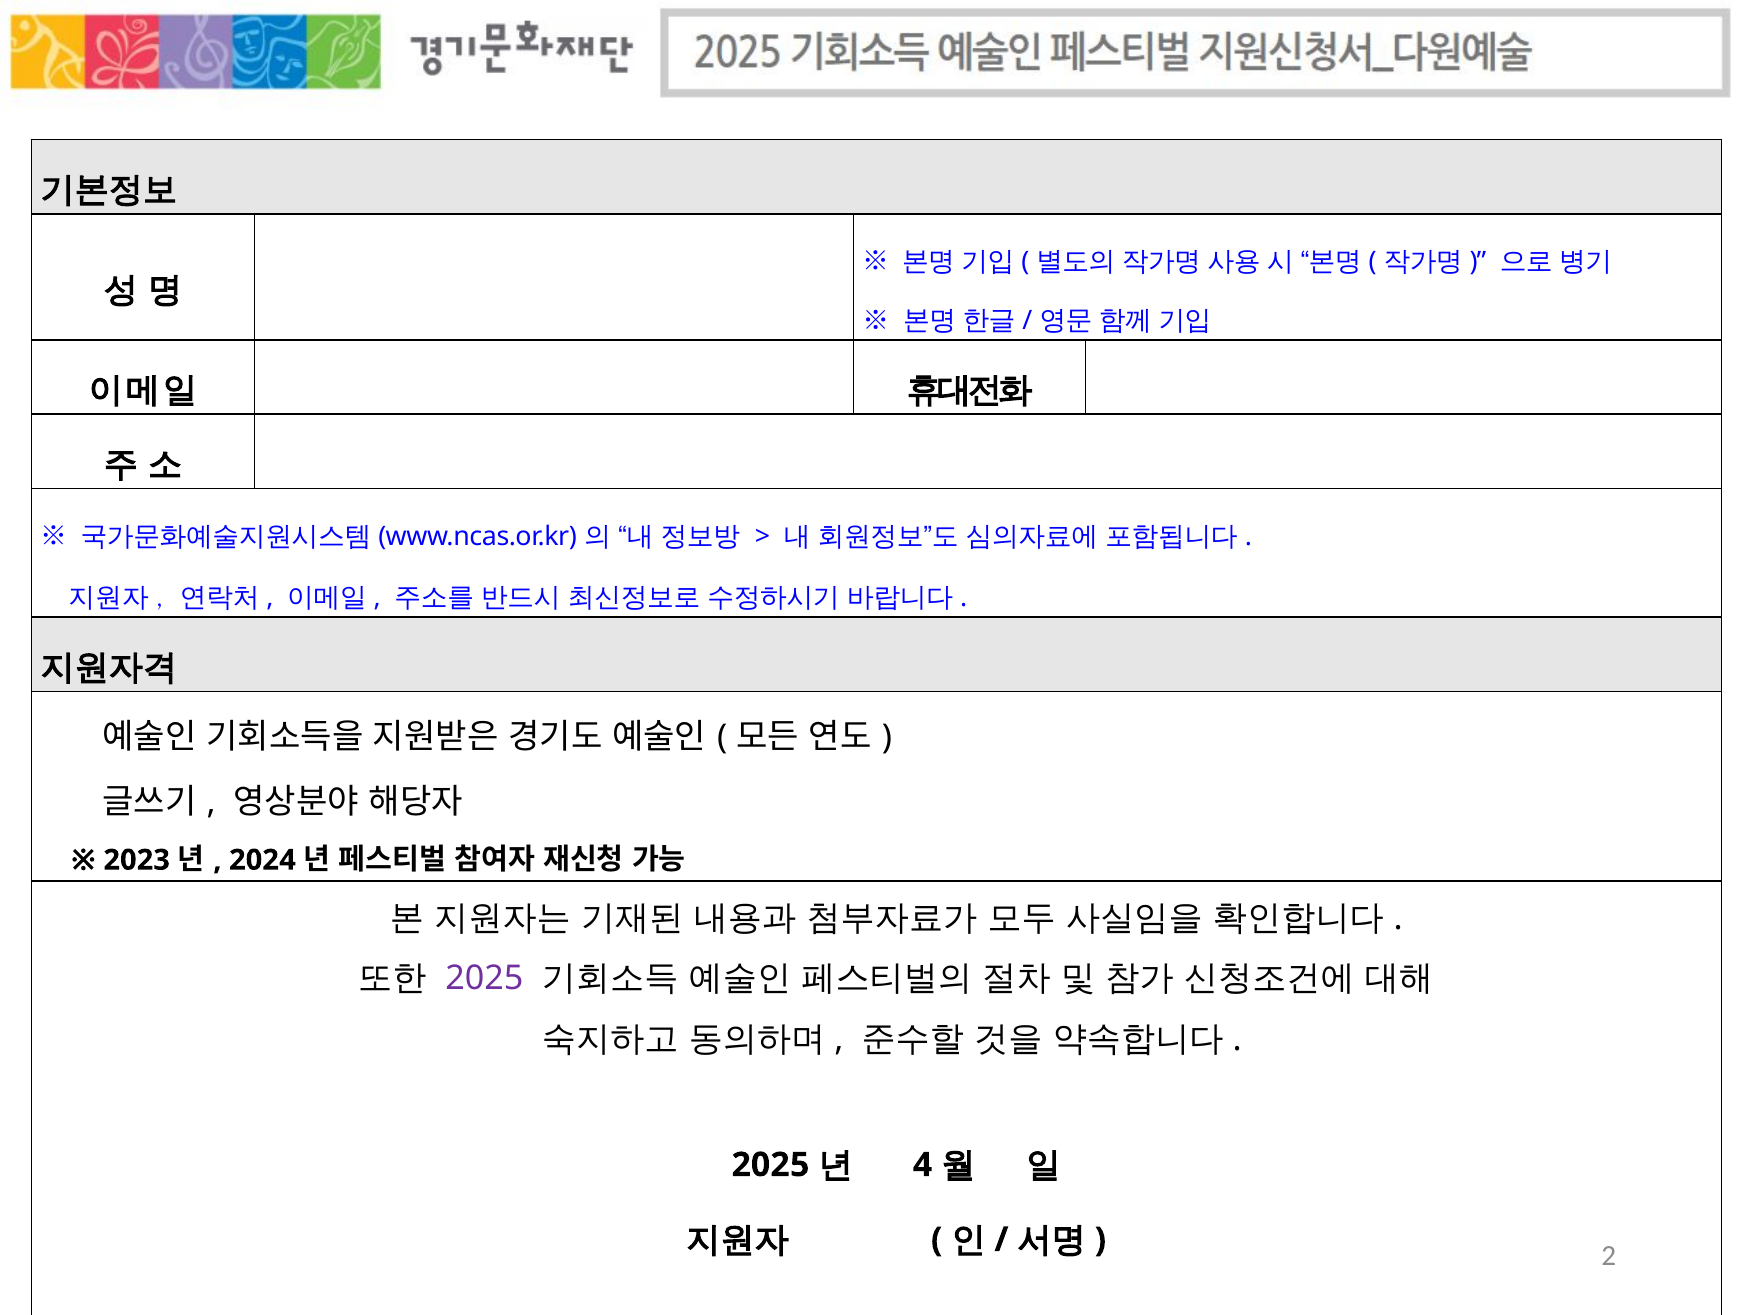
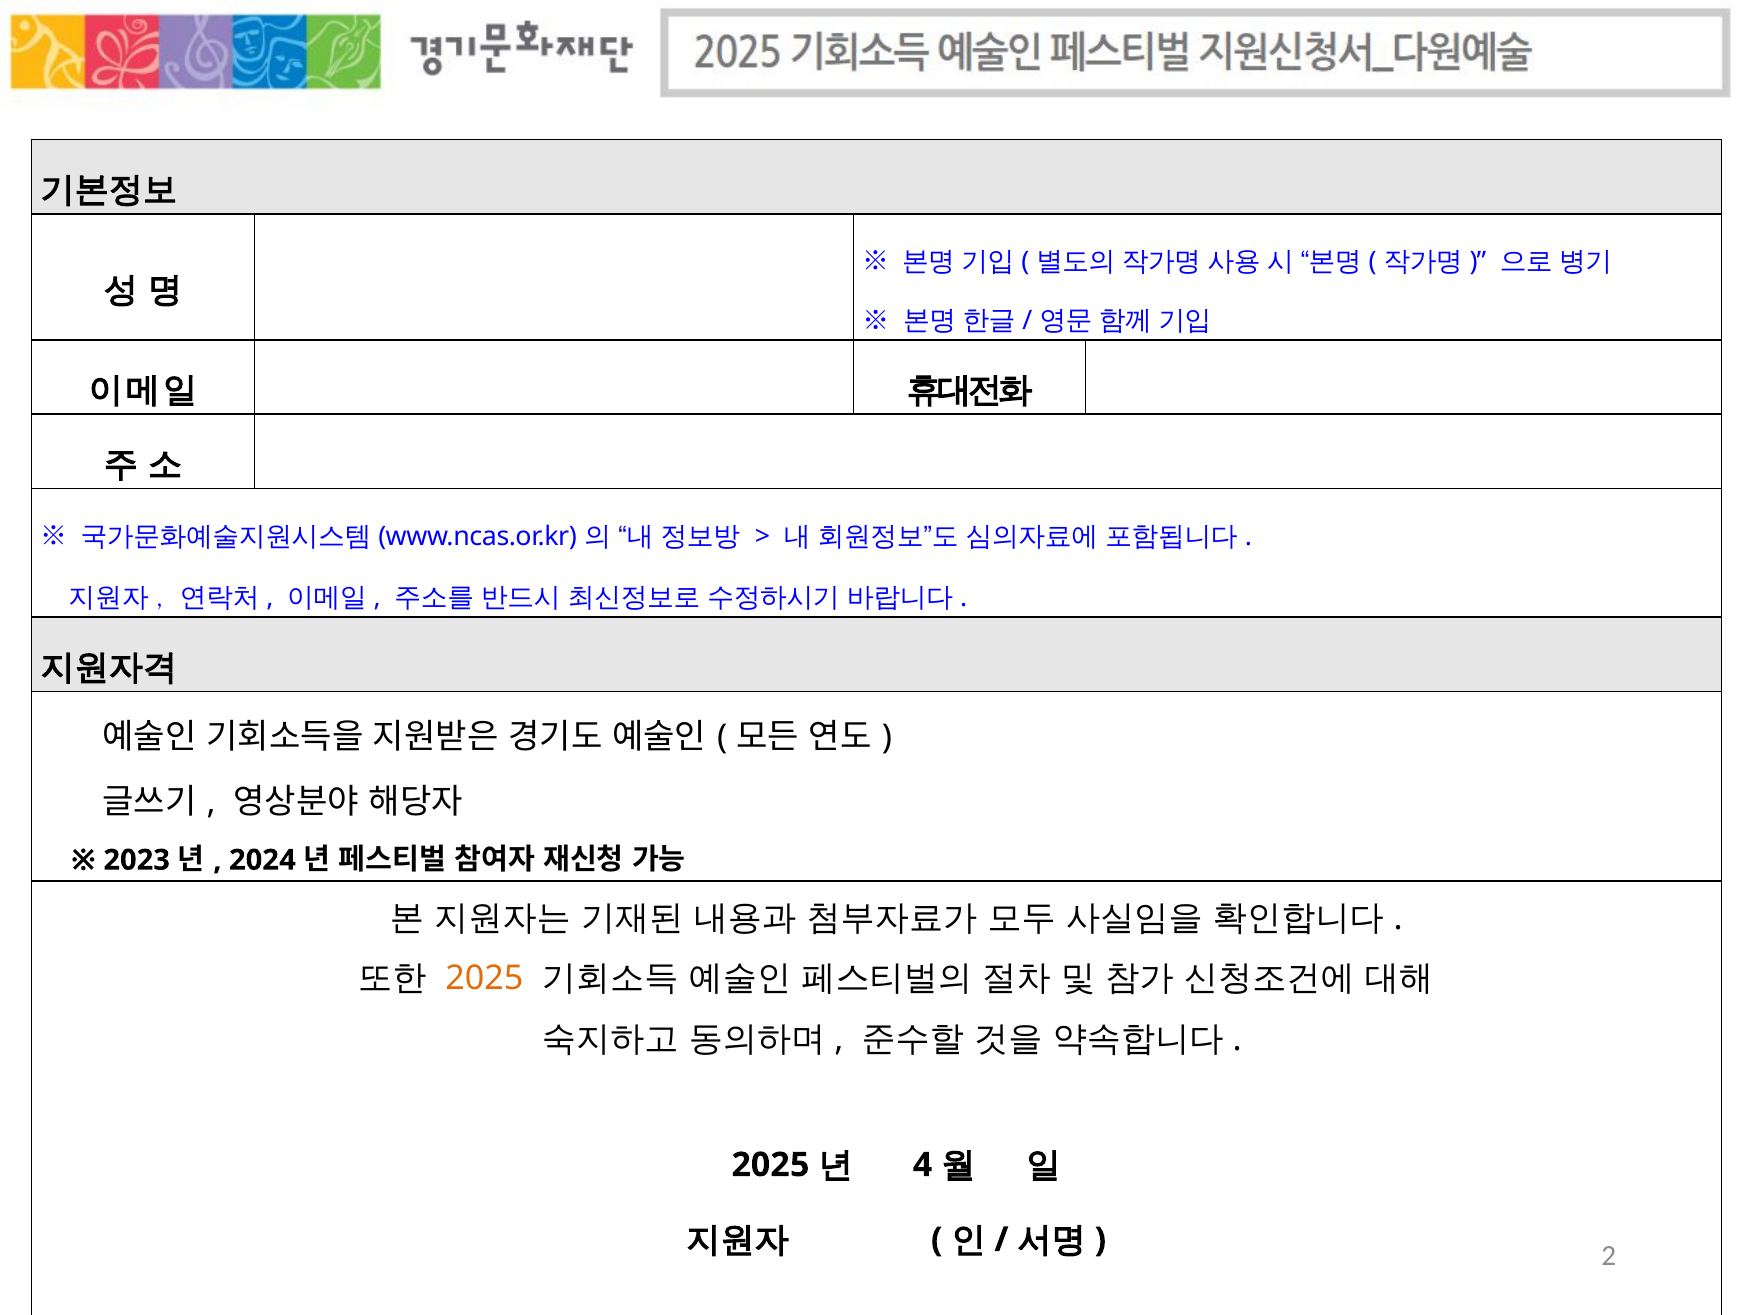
2025 at (484, 979) colour: purple -> orange
